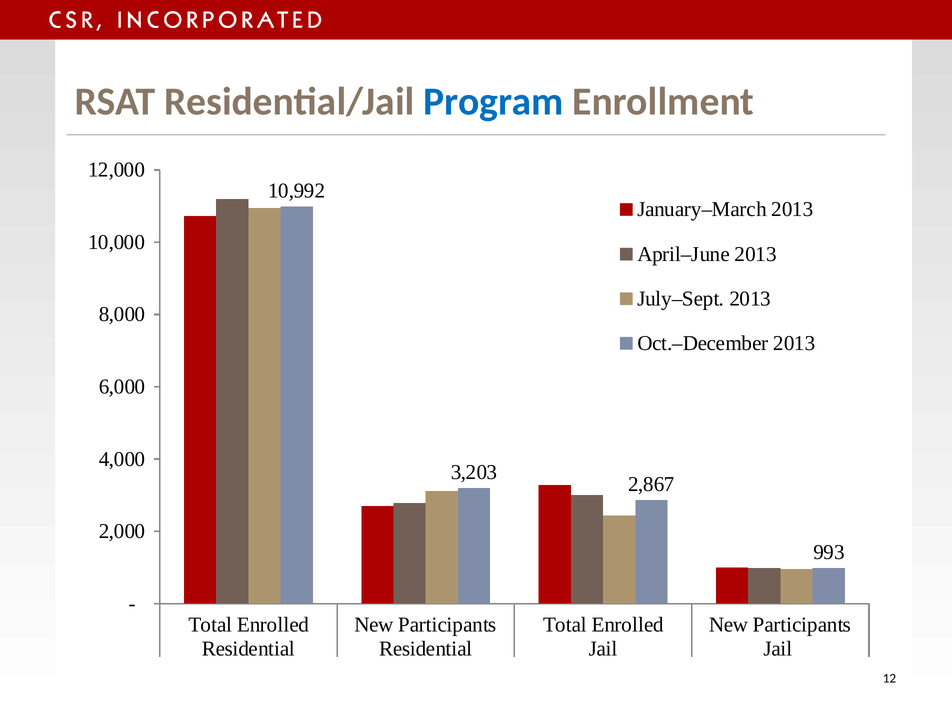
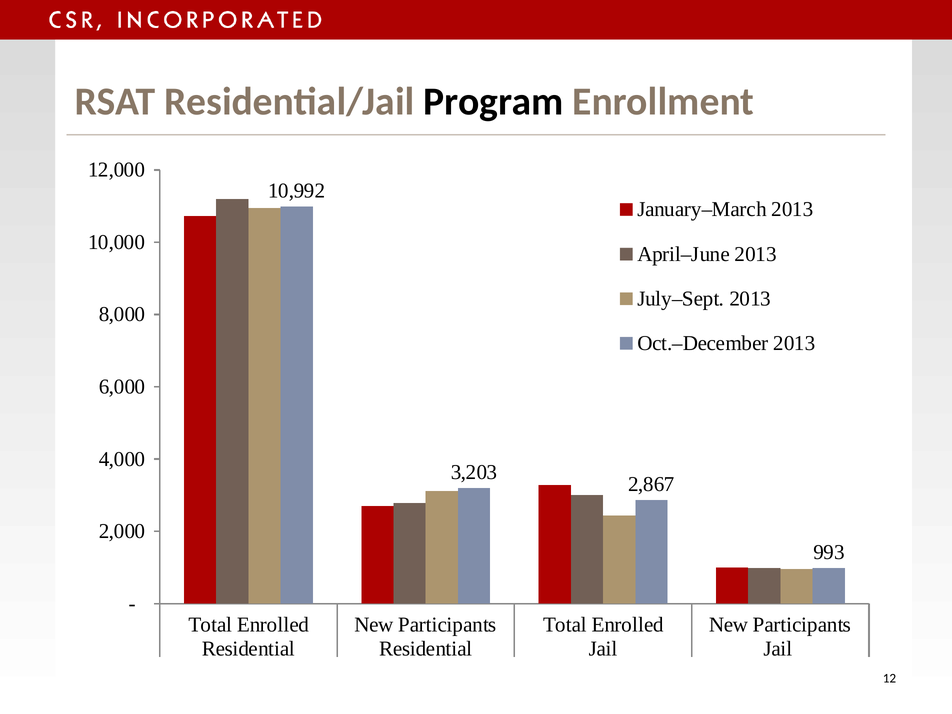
Program colour: blue -> black
